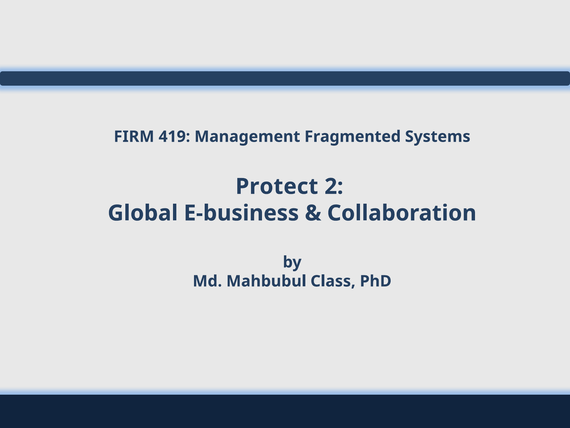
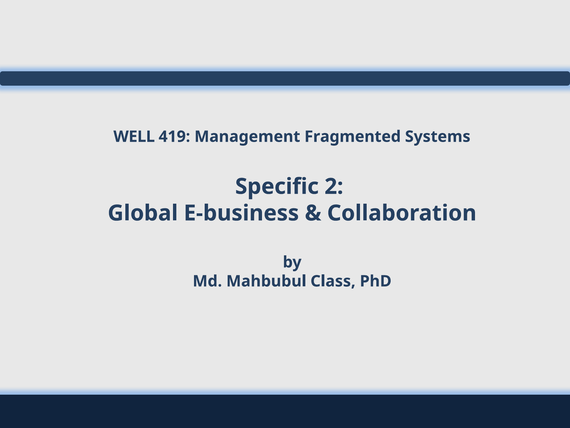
FIRM: FIRM -> WELL
Protect: Protect -> Specific
